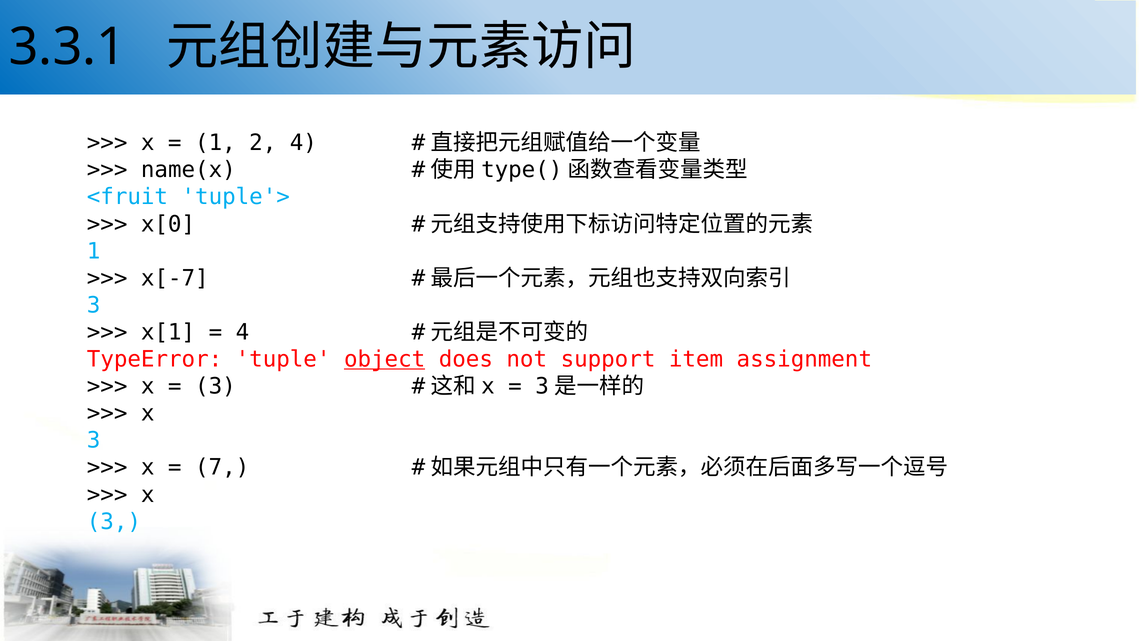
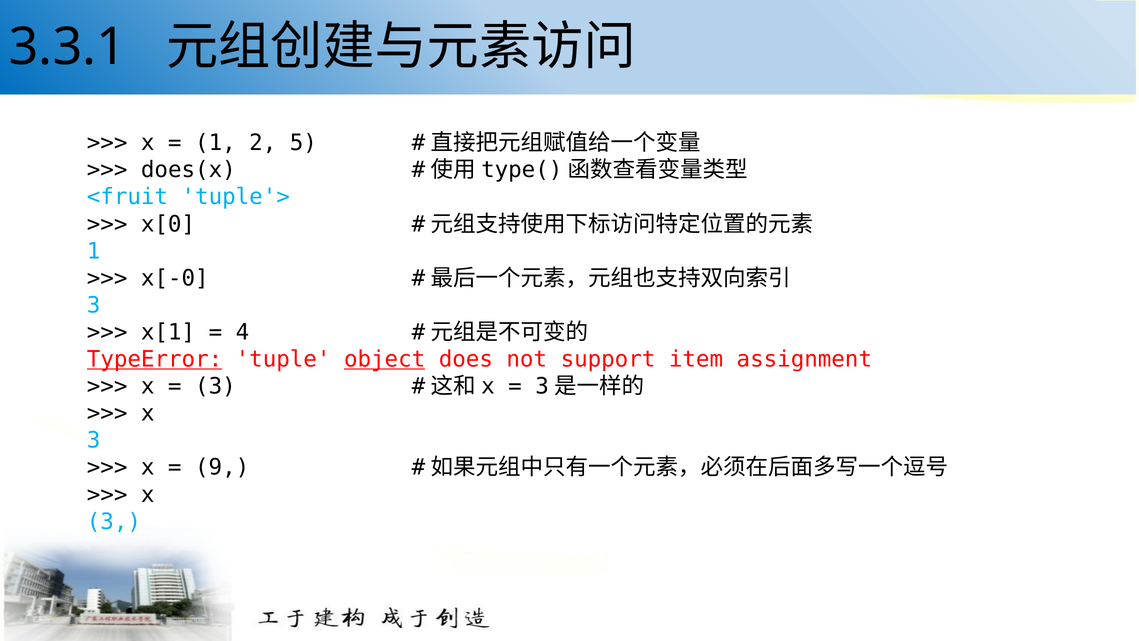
2 4: 4 -> 5
name(x: name(x -> does(x
x[-7: x[-7 -> x[-0
TypeError underline: none -> present
7: 7 -> 9
